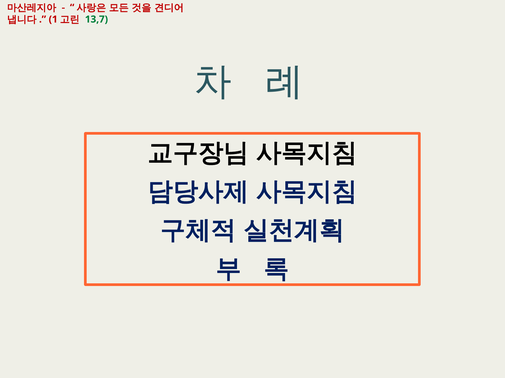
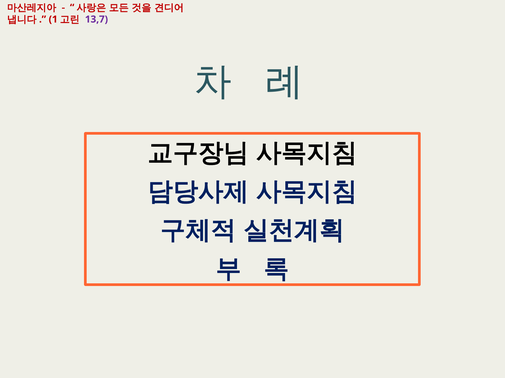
13,7 colour: green -> purple
